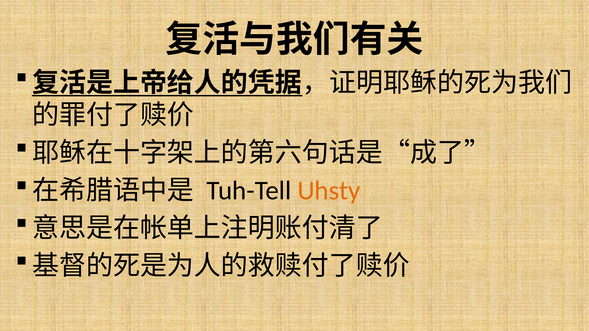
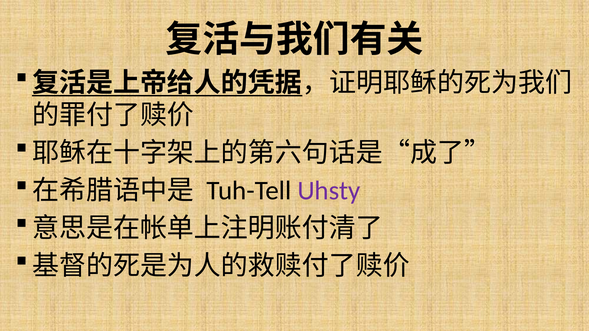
Uhsty colour: orange -> purple
